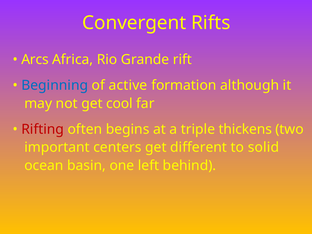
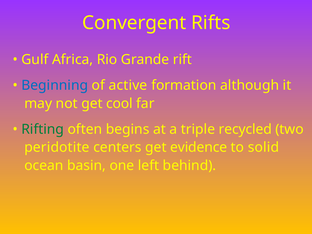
Arcs: Arcs -> Gulf
Rifting colour: red -> green
thickens: thickens -> recycled
important: important -> peridotite
different: different -> evidence
